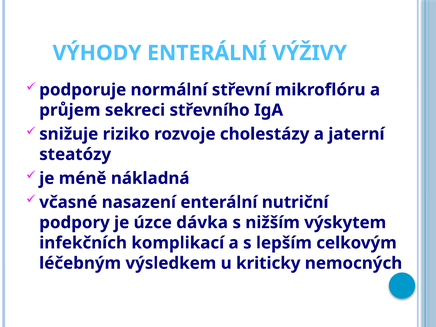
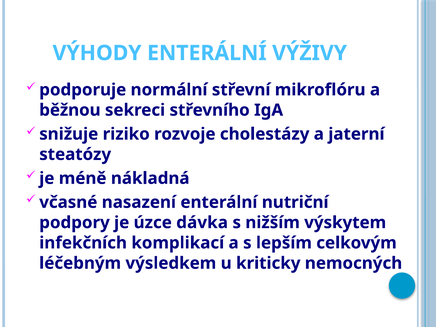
průjem: průjem -> běžnou
